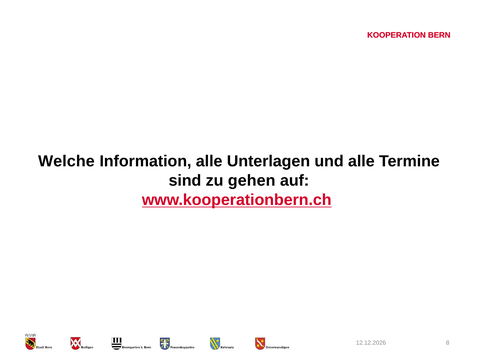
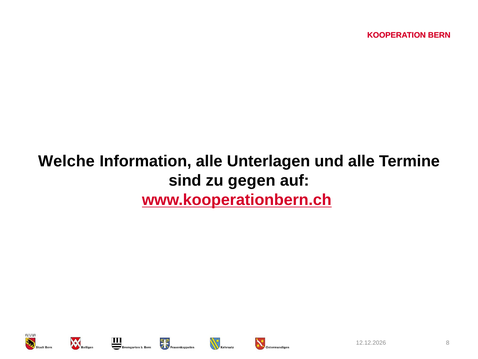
gehen: gehen -> gegen
